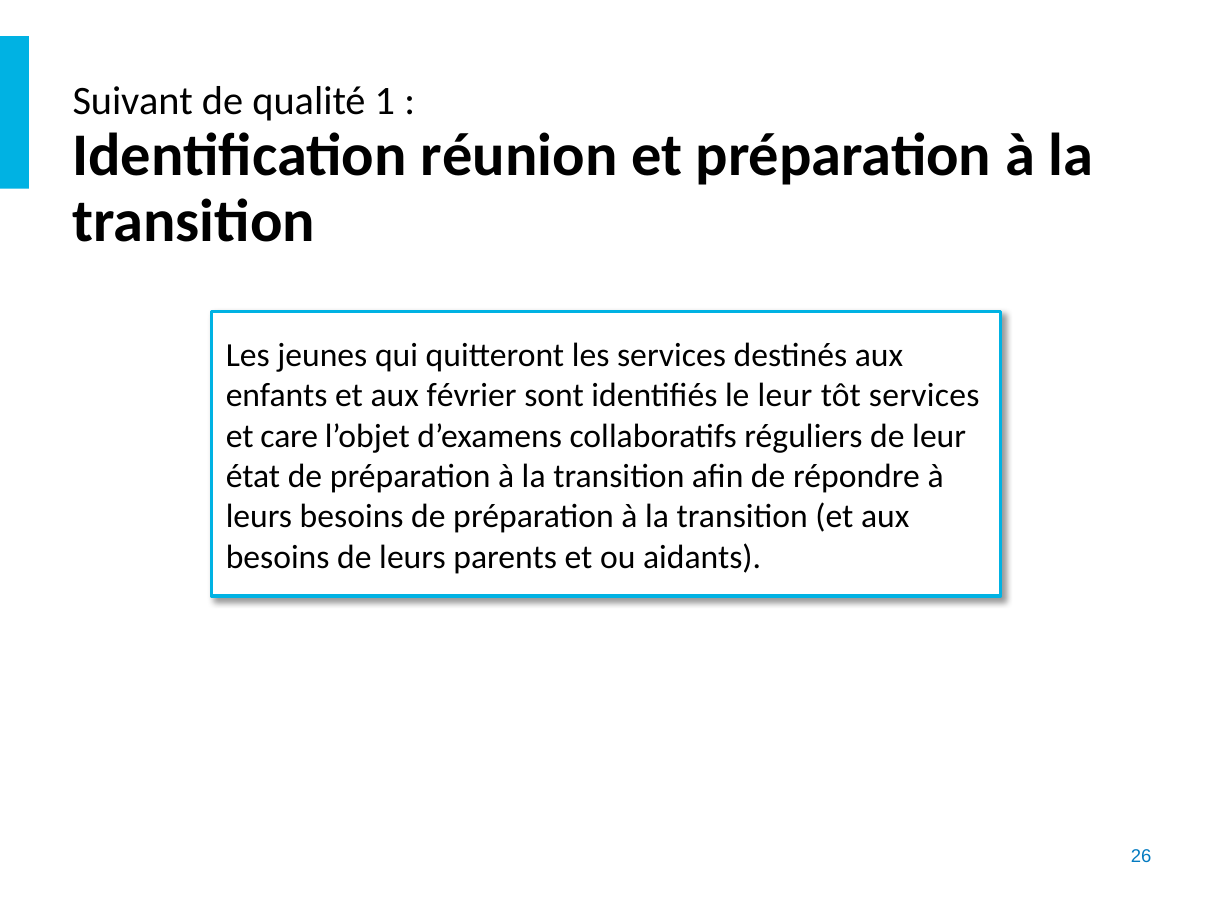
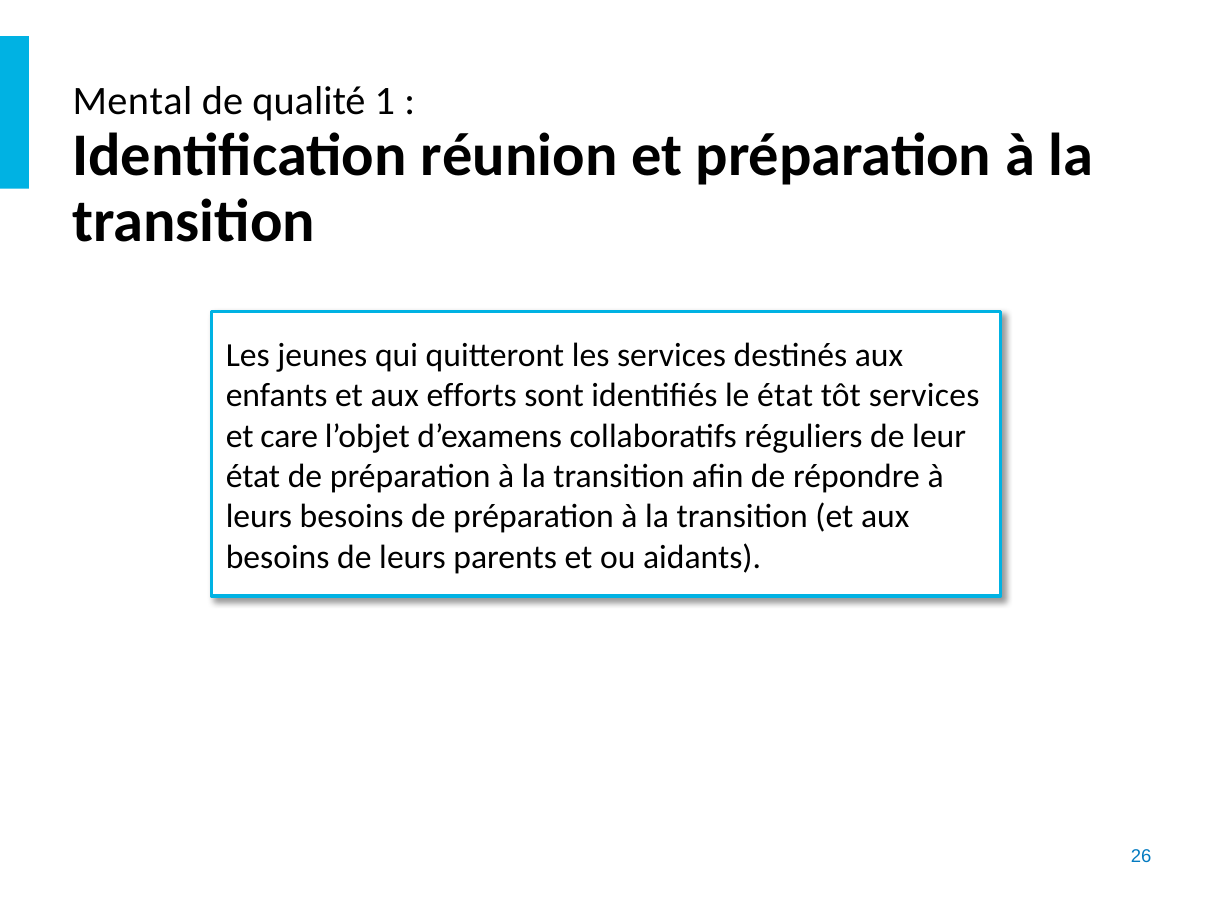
Suivant: Suivant -> Mental
février: février -> efforts
le leur: leur -> état
